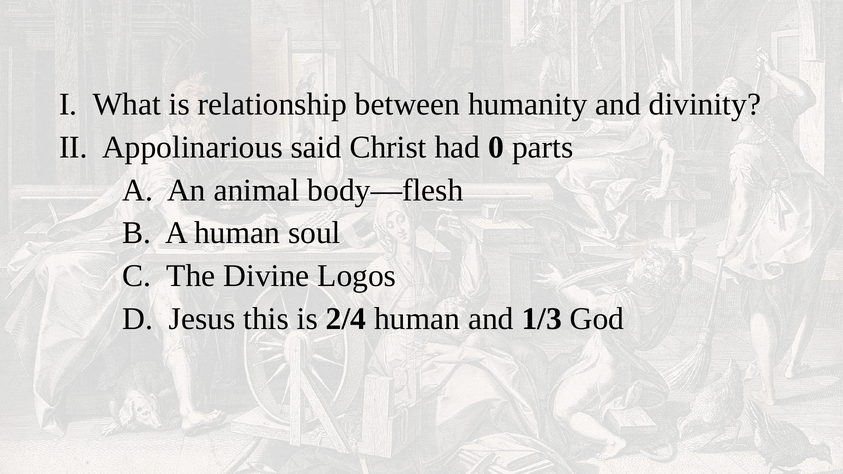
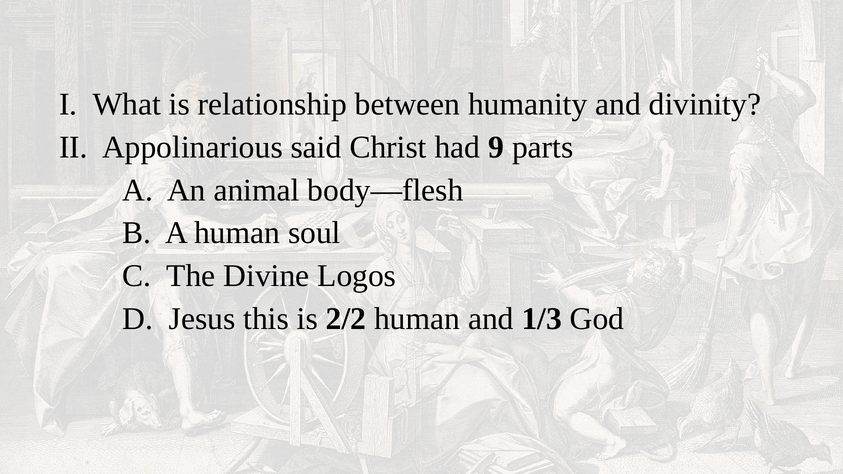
0: 0 -> 9
2/4: 2/4 -> 2/2
